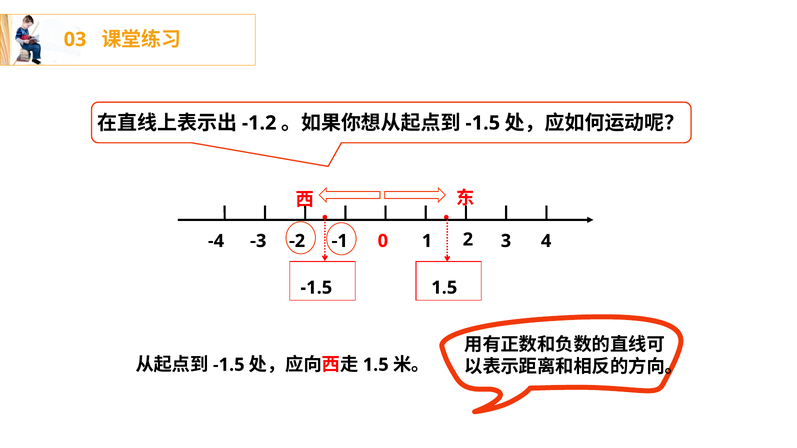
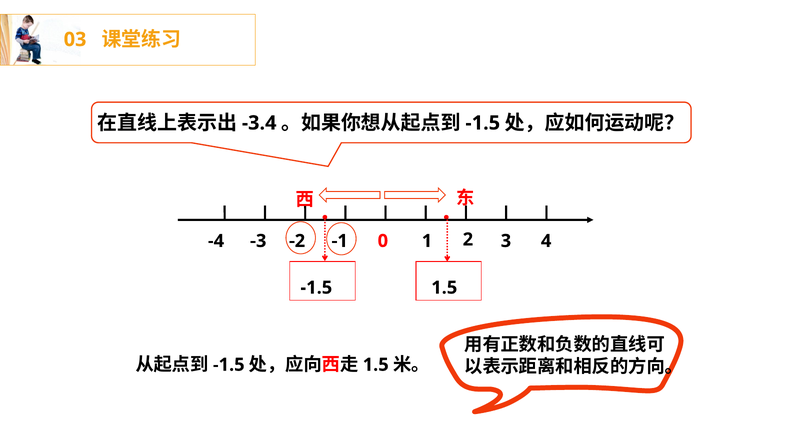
-1.2: -1.2 -> -3.4
